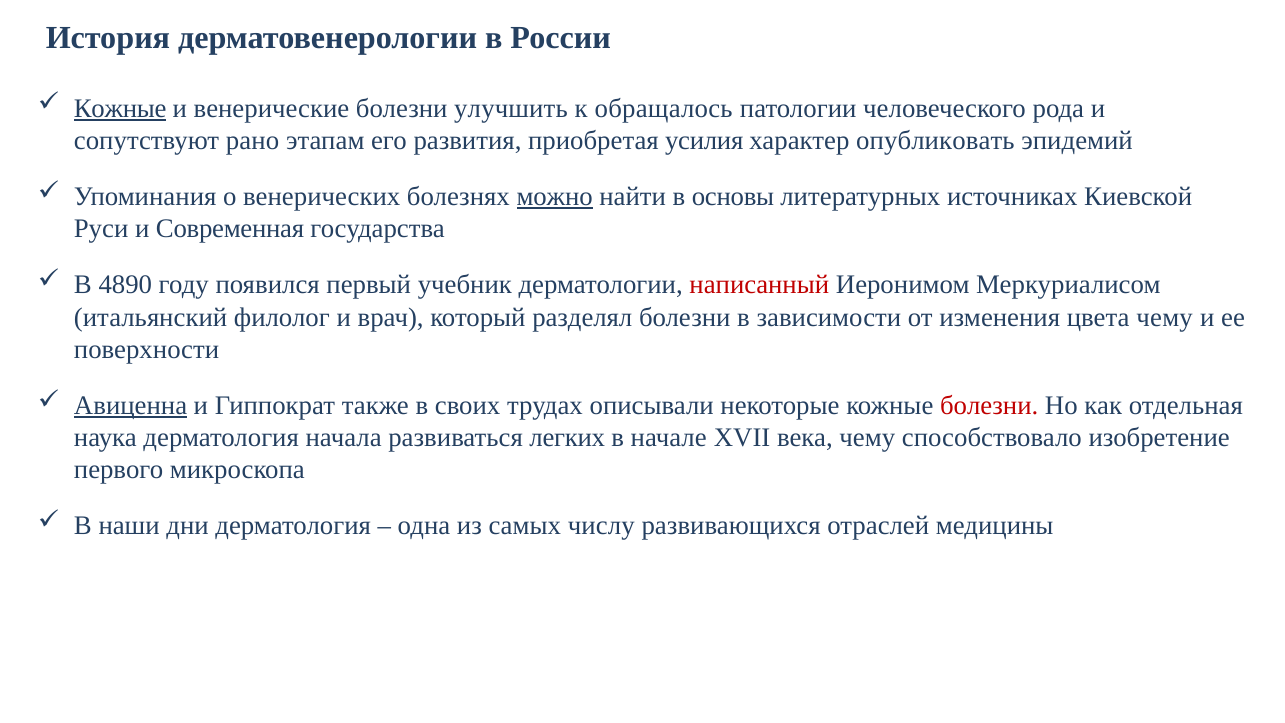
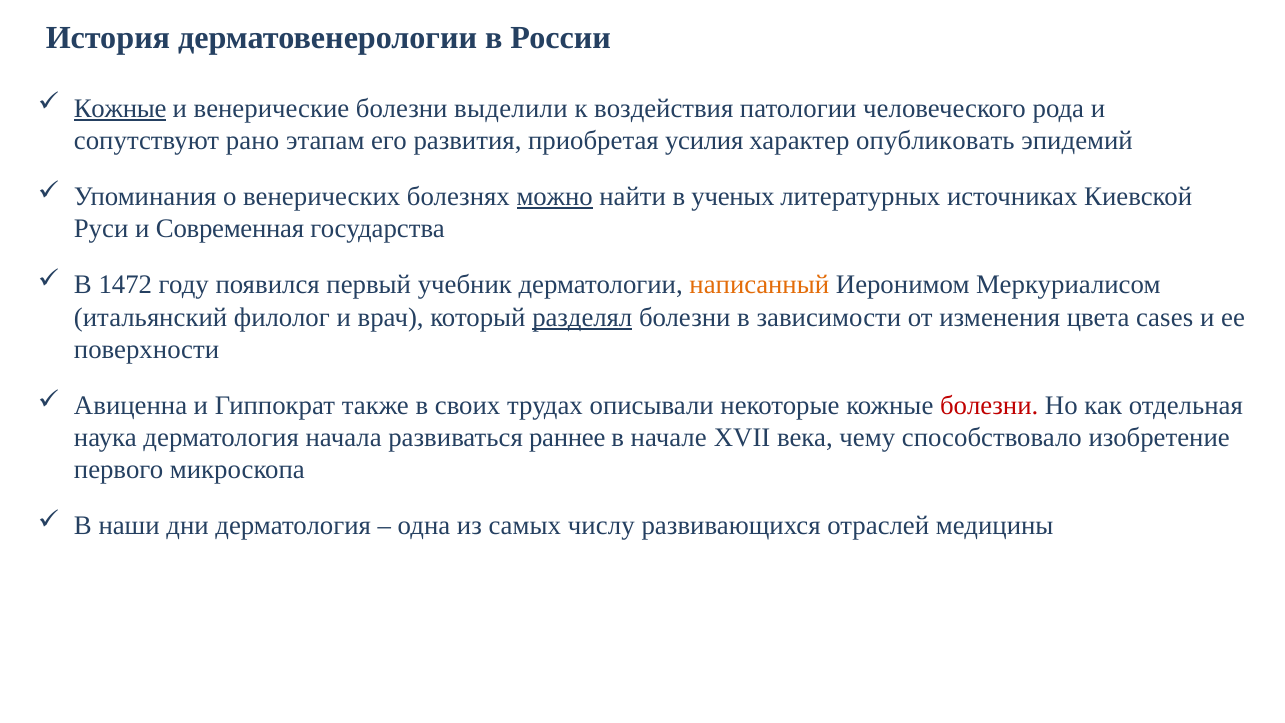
улучшить: улучшить -> выделили
обращалось: обращалось -> воздействия
основы: основы -> ученых
4890: 4890 -> 1472
написанный colour: red -> orange
разделял underline: none -> present
цвета чему: чему -> cases
Авиценна underline: present -> none
легких: легких -> раннее
